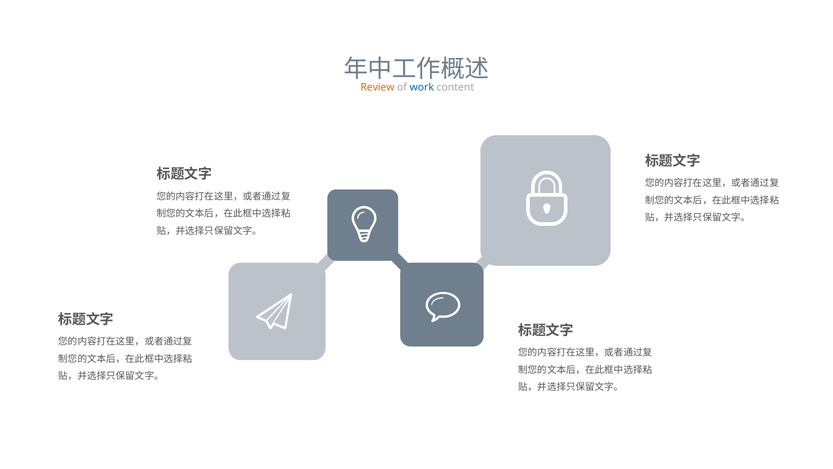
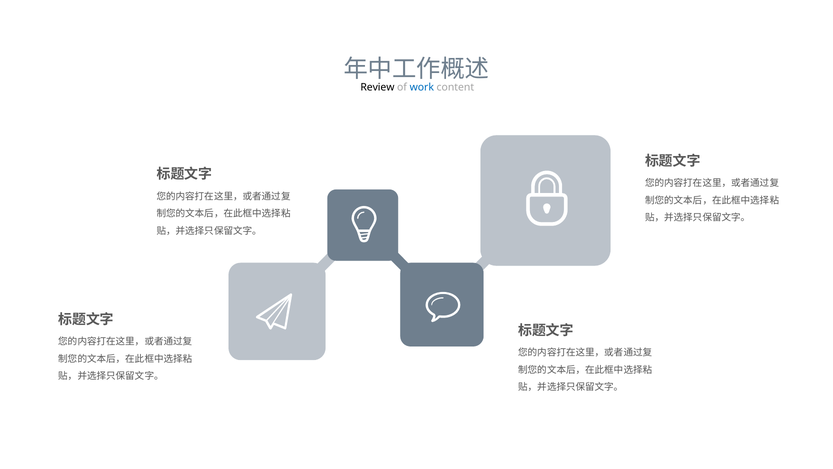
Review colour: orange -> black
